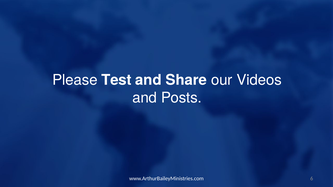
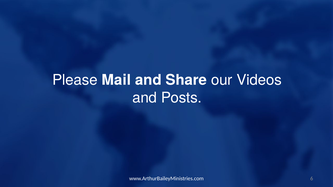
Test: Test -> Mail
